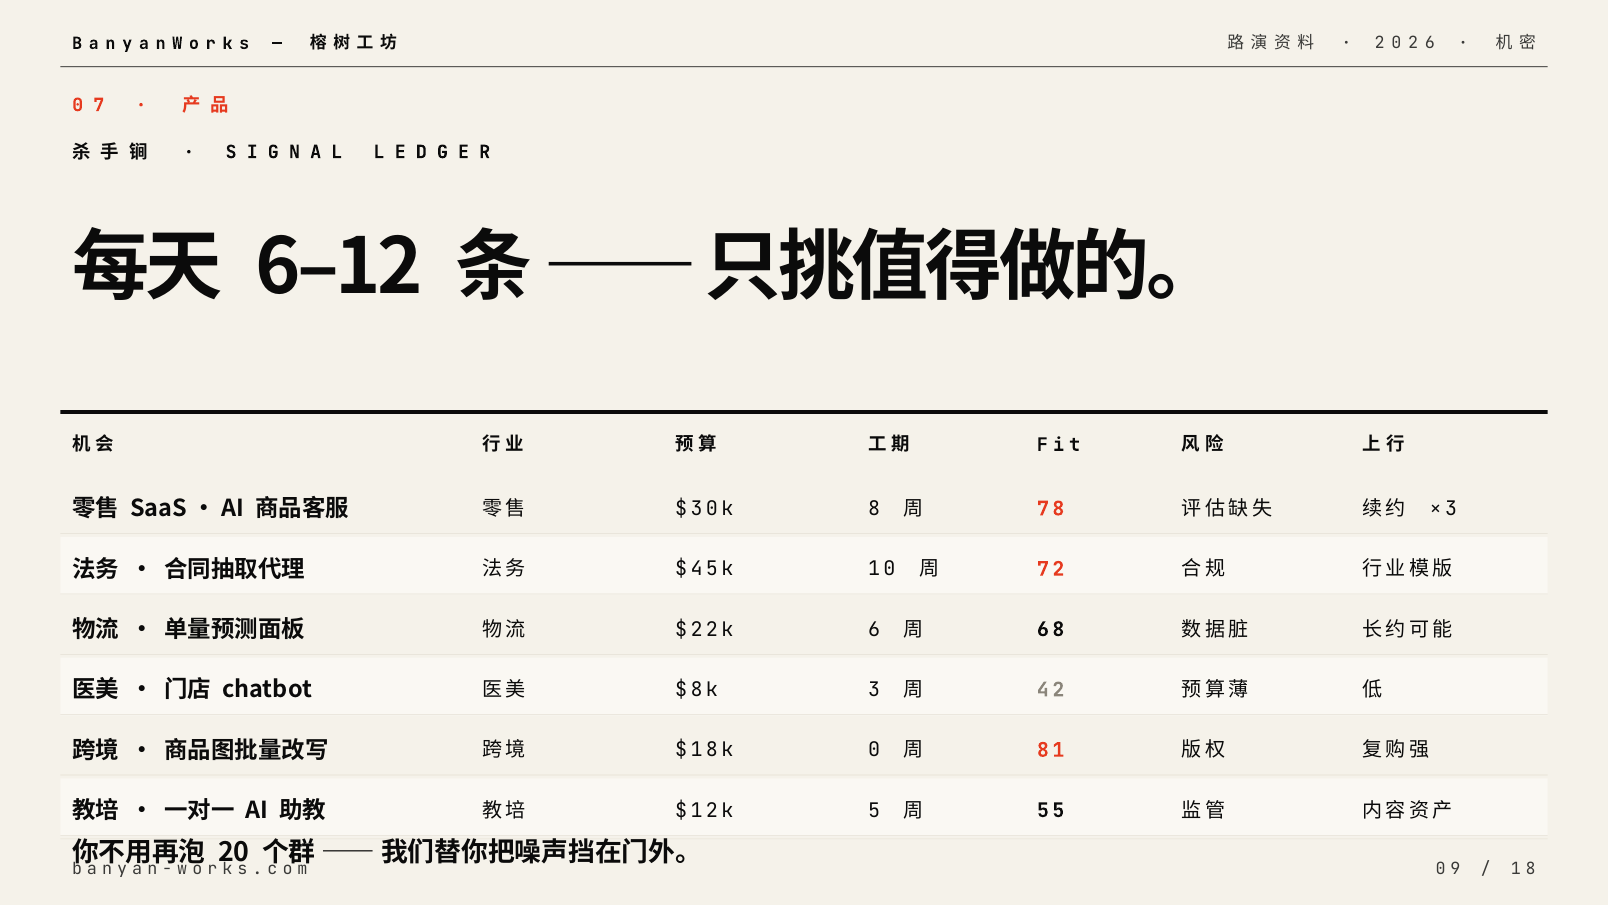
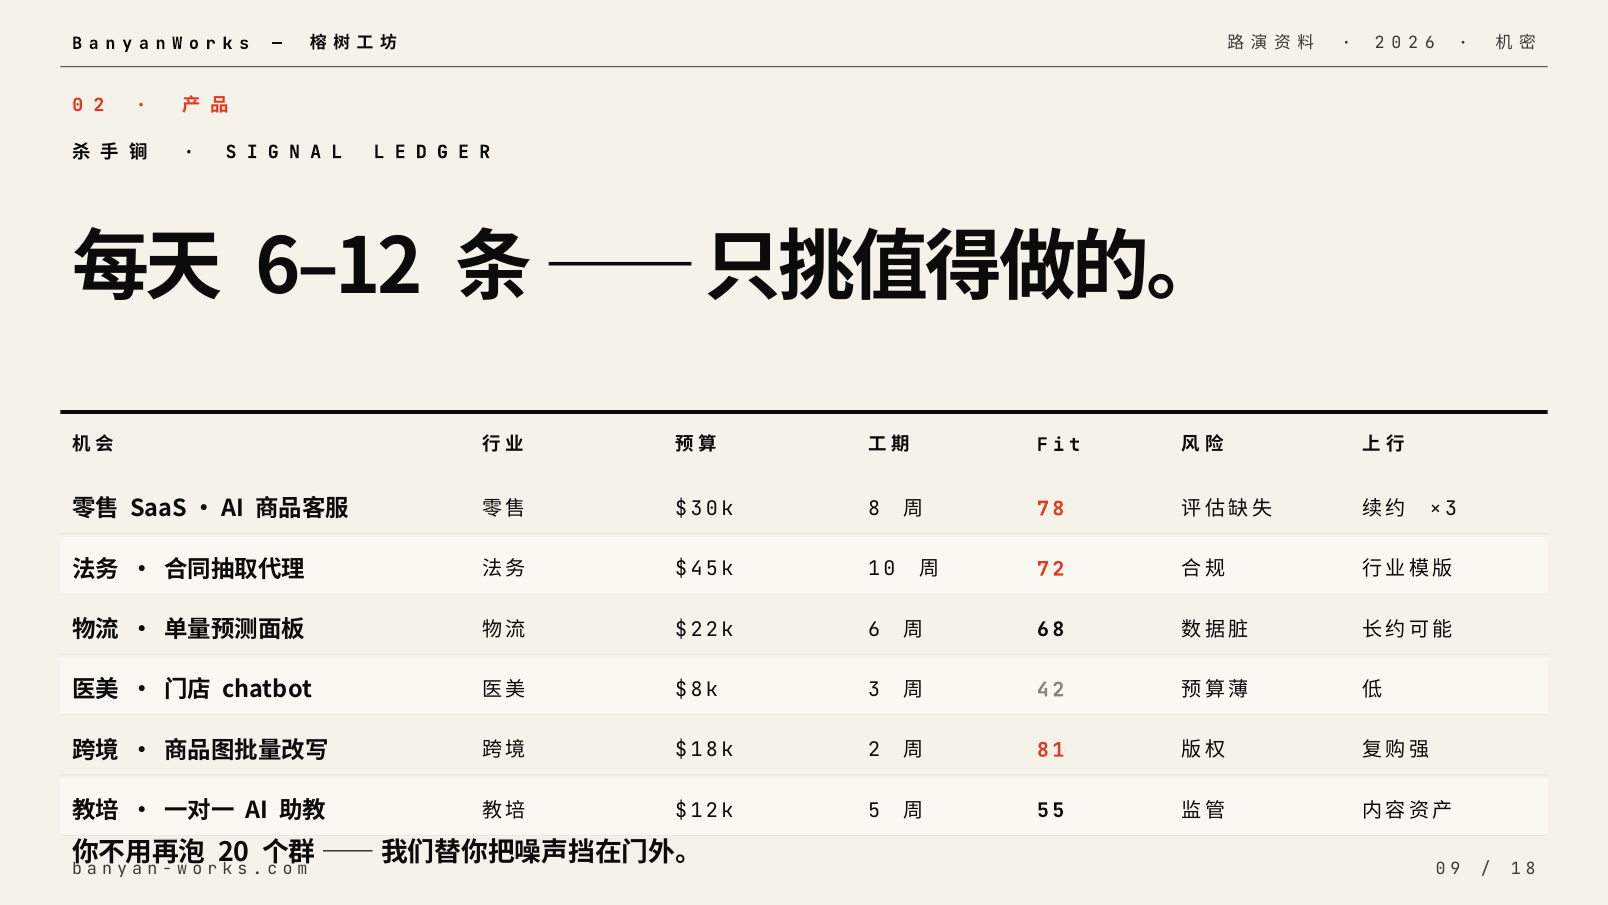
7 at (99, 105): 7 -> 2
$18k 0: 0 -> 2
